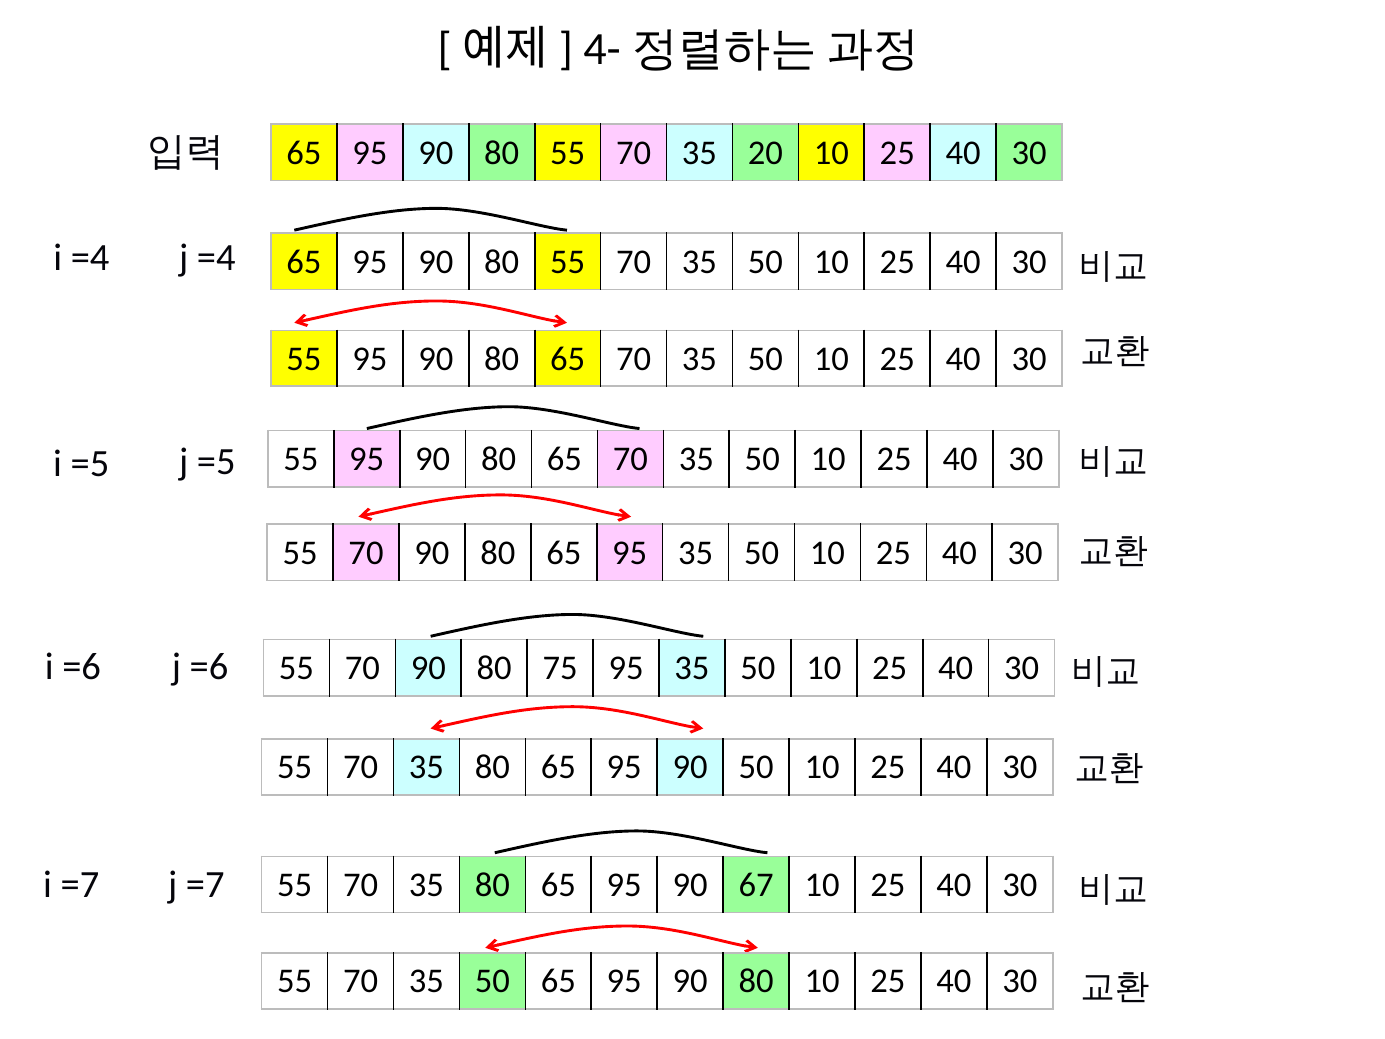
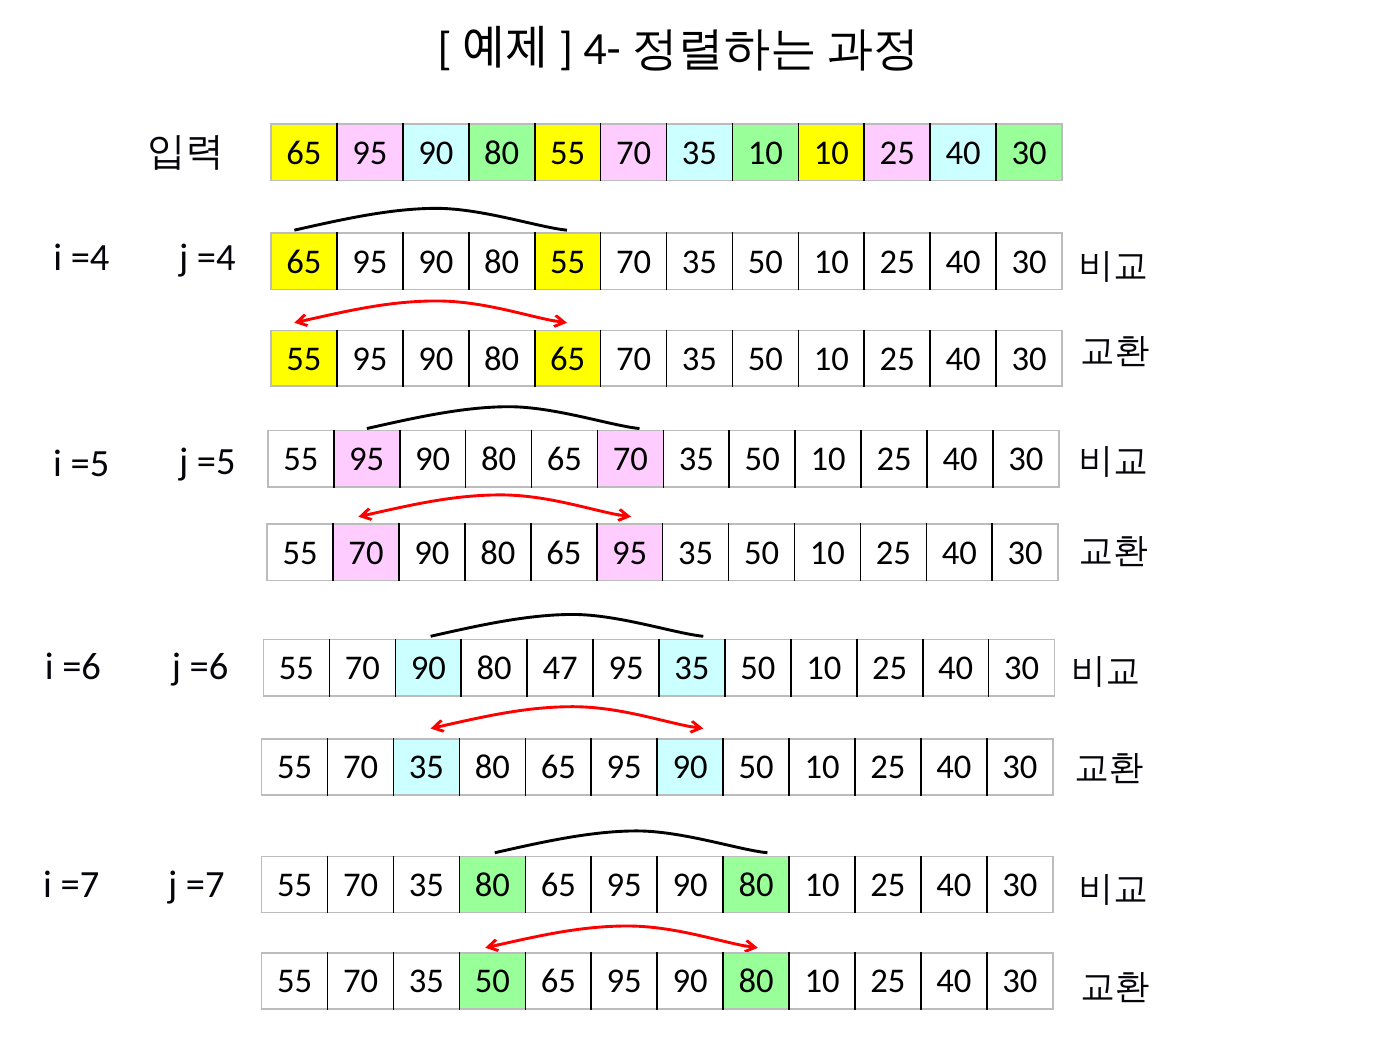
35 20: 20 -> 10
75: 75 -> 47
67 at (756, 885): 67 -> 80
